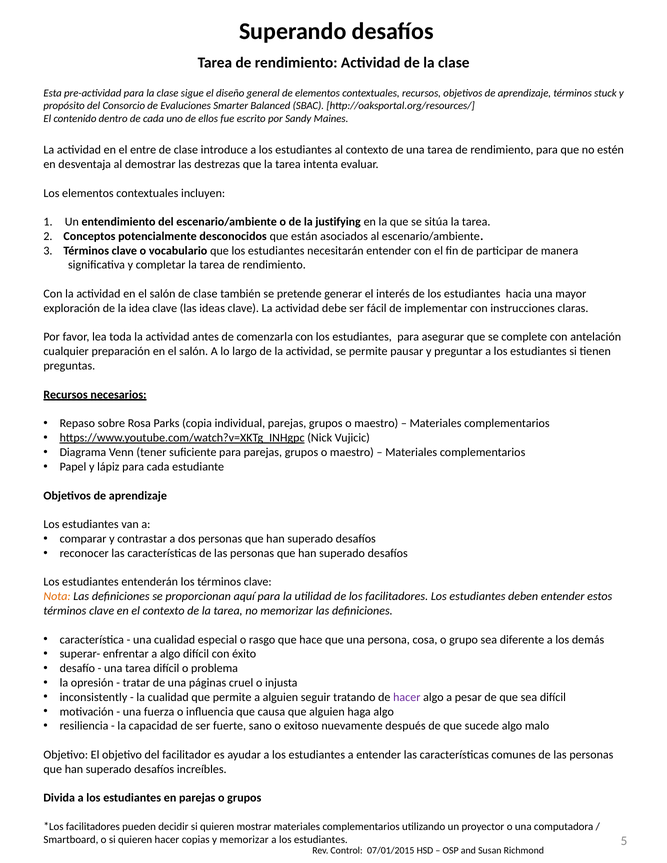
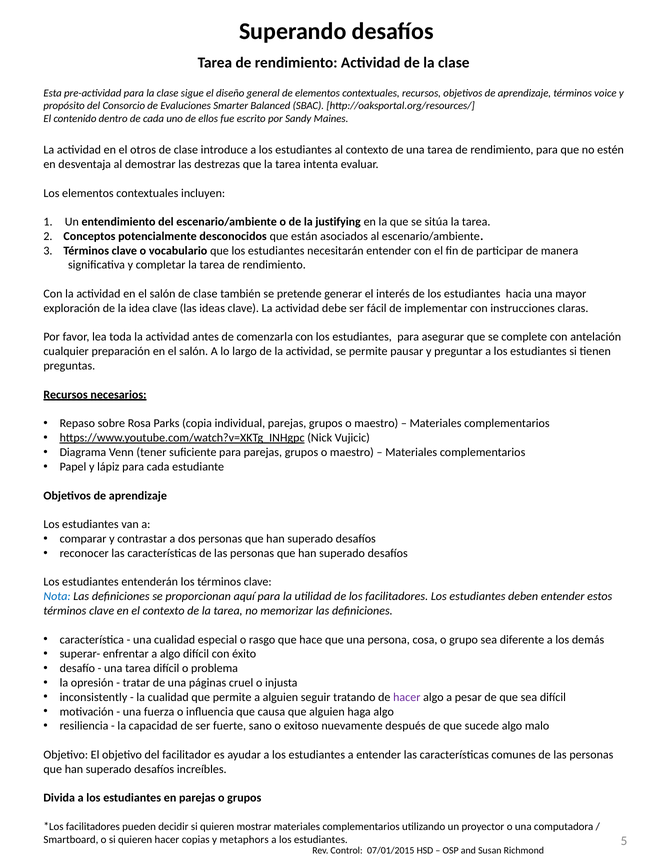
stuck: stuck -> voice
entre: entre -> otros
Nota colour: orange -> blue
y memorizar: memorizar -> metaphors
